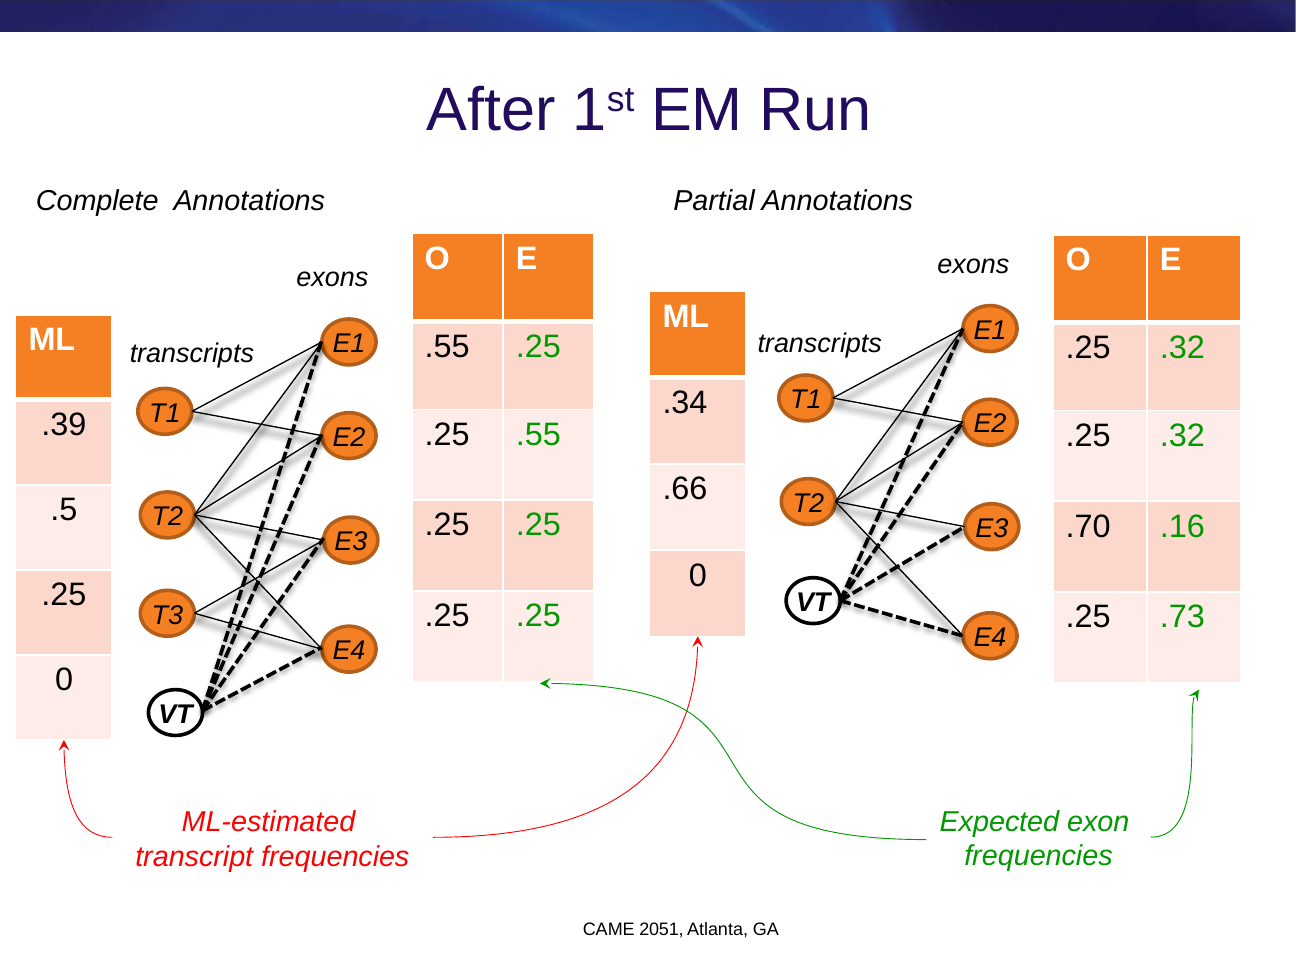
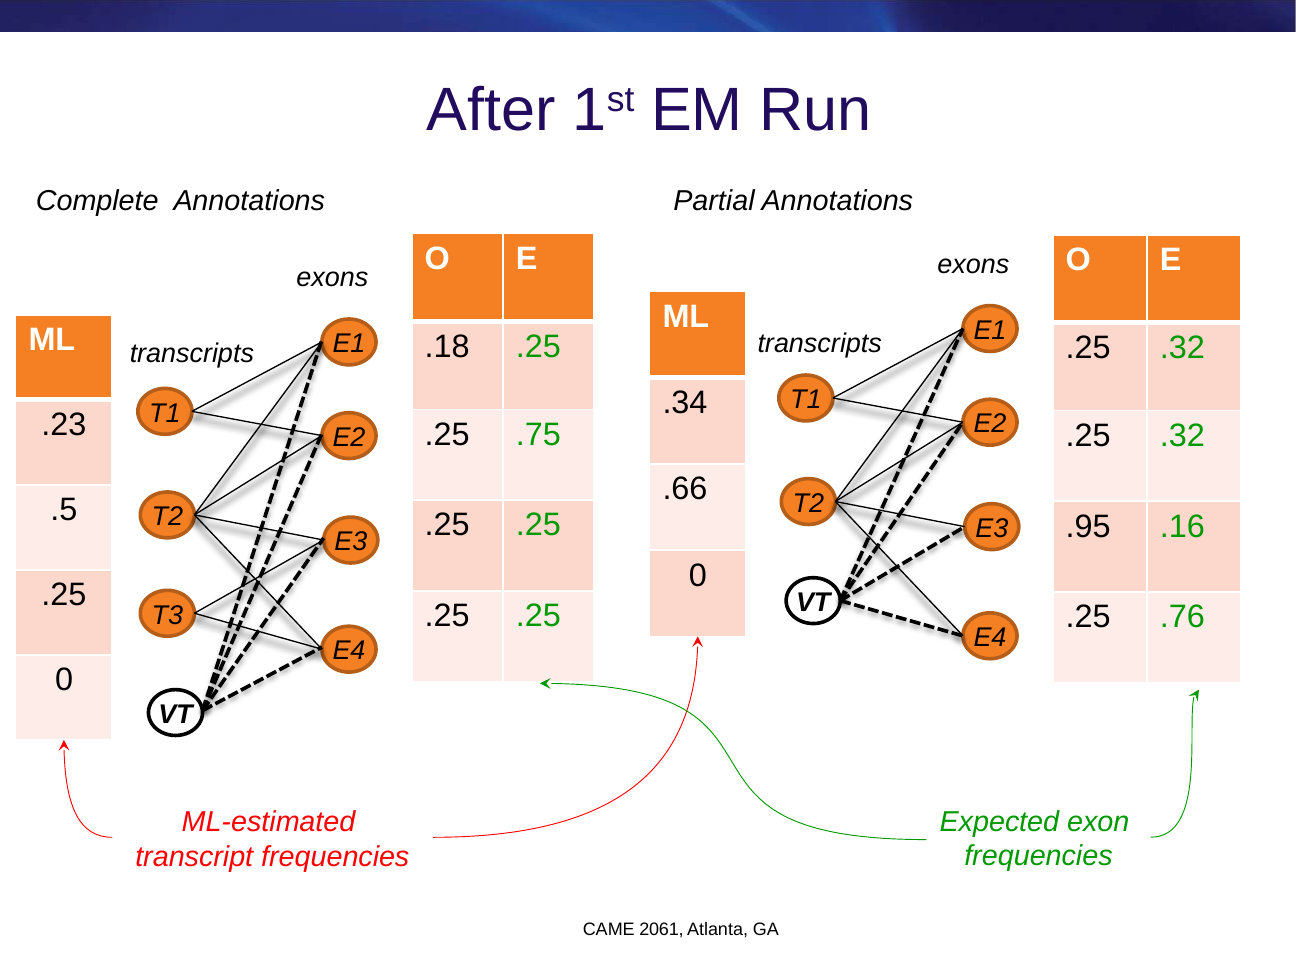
.55 at (447, 347): .55 -> .18
.39: .39 -> .23
.25 .55: .55 -> .75
.70: .70 -> .95
.73: .73 -> .76
2051: 2051 -> 2061
